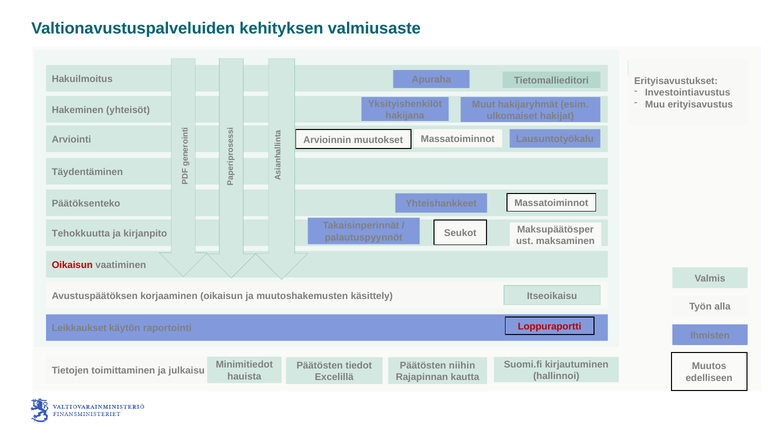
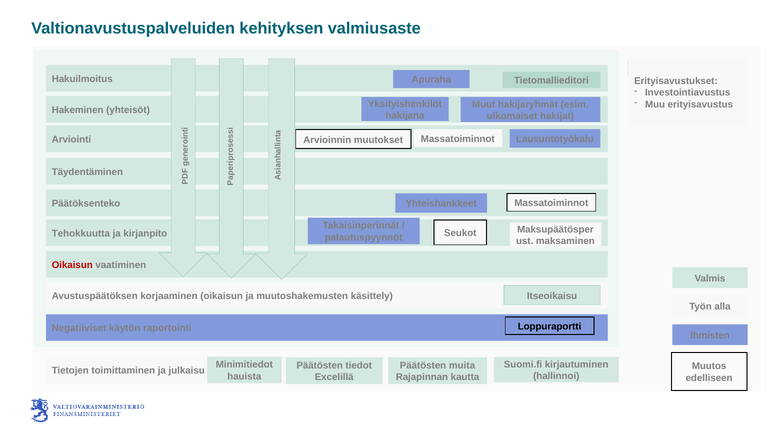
Loppuraportti colour: red -> black
Leikkaukset: Leikkaukset -> Negatiiviset
niihin: niihin -> muita
